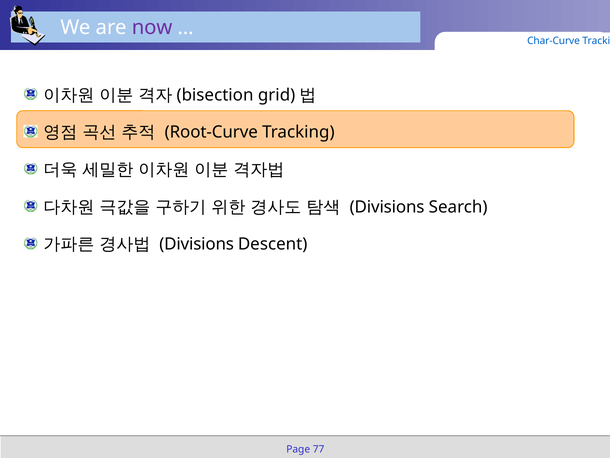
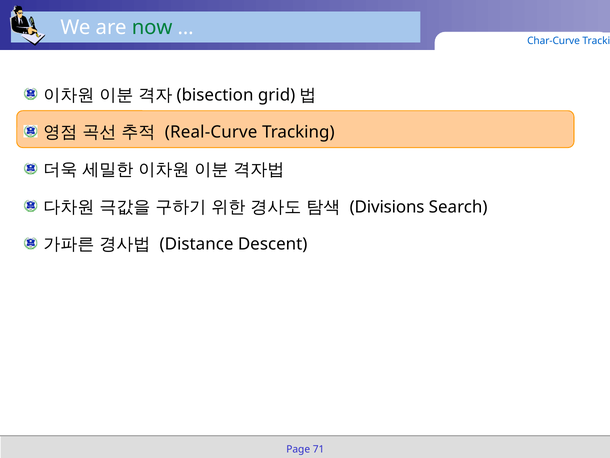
now colour: purple -> green
Root-Curve: Root-Curve -> Real-Curve
Divisions at (197, 244): Divisions -> Distance
77: 77 -> 71
